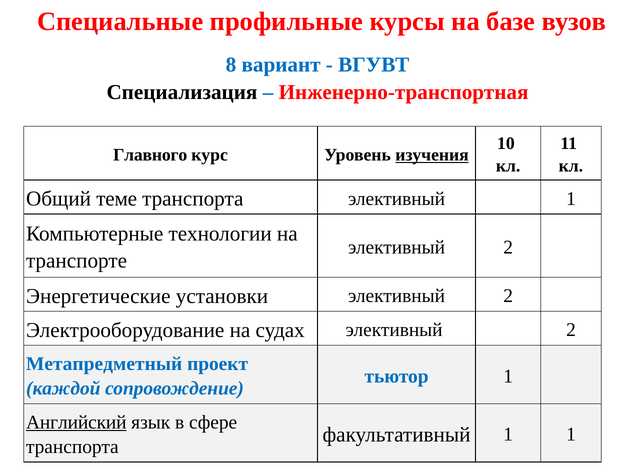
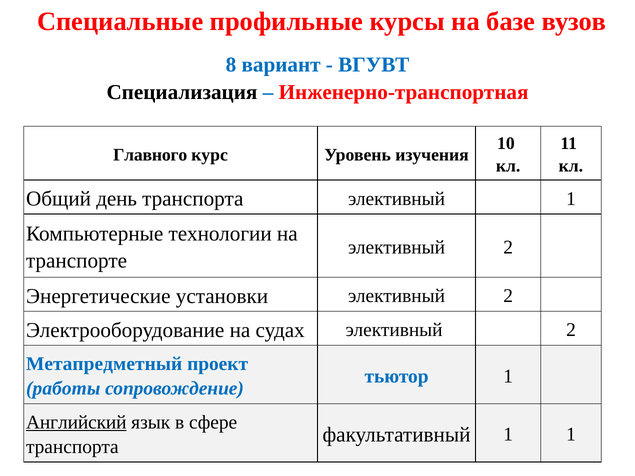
изучения underline: present -> none
теме: теме -> день
каждой: каждой -> работы
